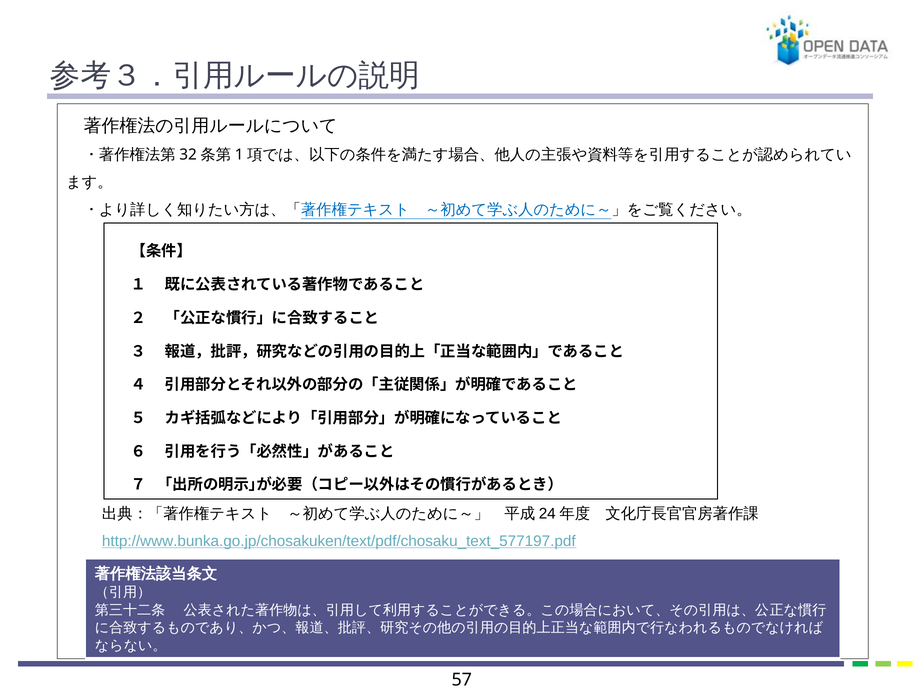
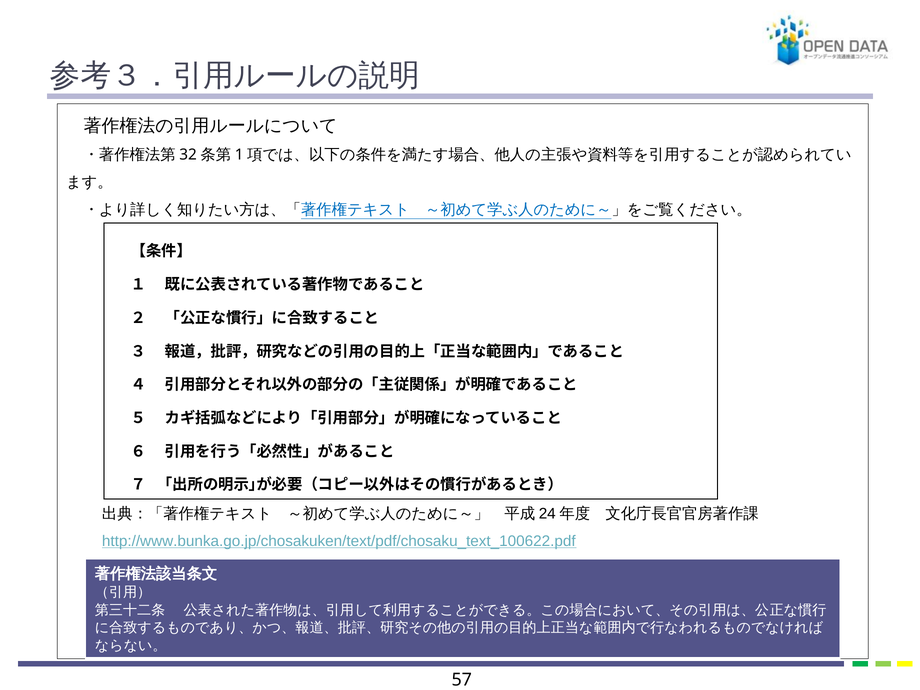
http://www.bunka.go.jp/chosakuken/text/pdf/chosaku_text_577197.pdf: http://www.bunka.go.jp/chosakuken/text/pdf/chosaku_text_577197.pdf -> http://www.bunka.go.jp/chosakuken/text/pdf/chosaku_text_100622.pdf
